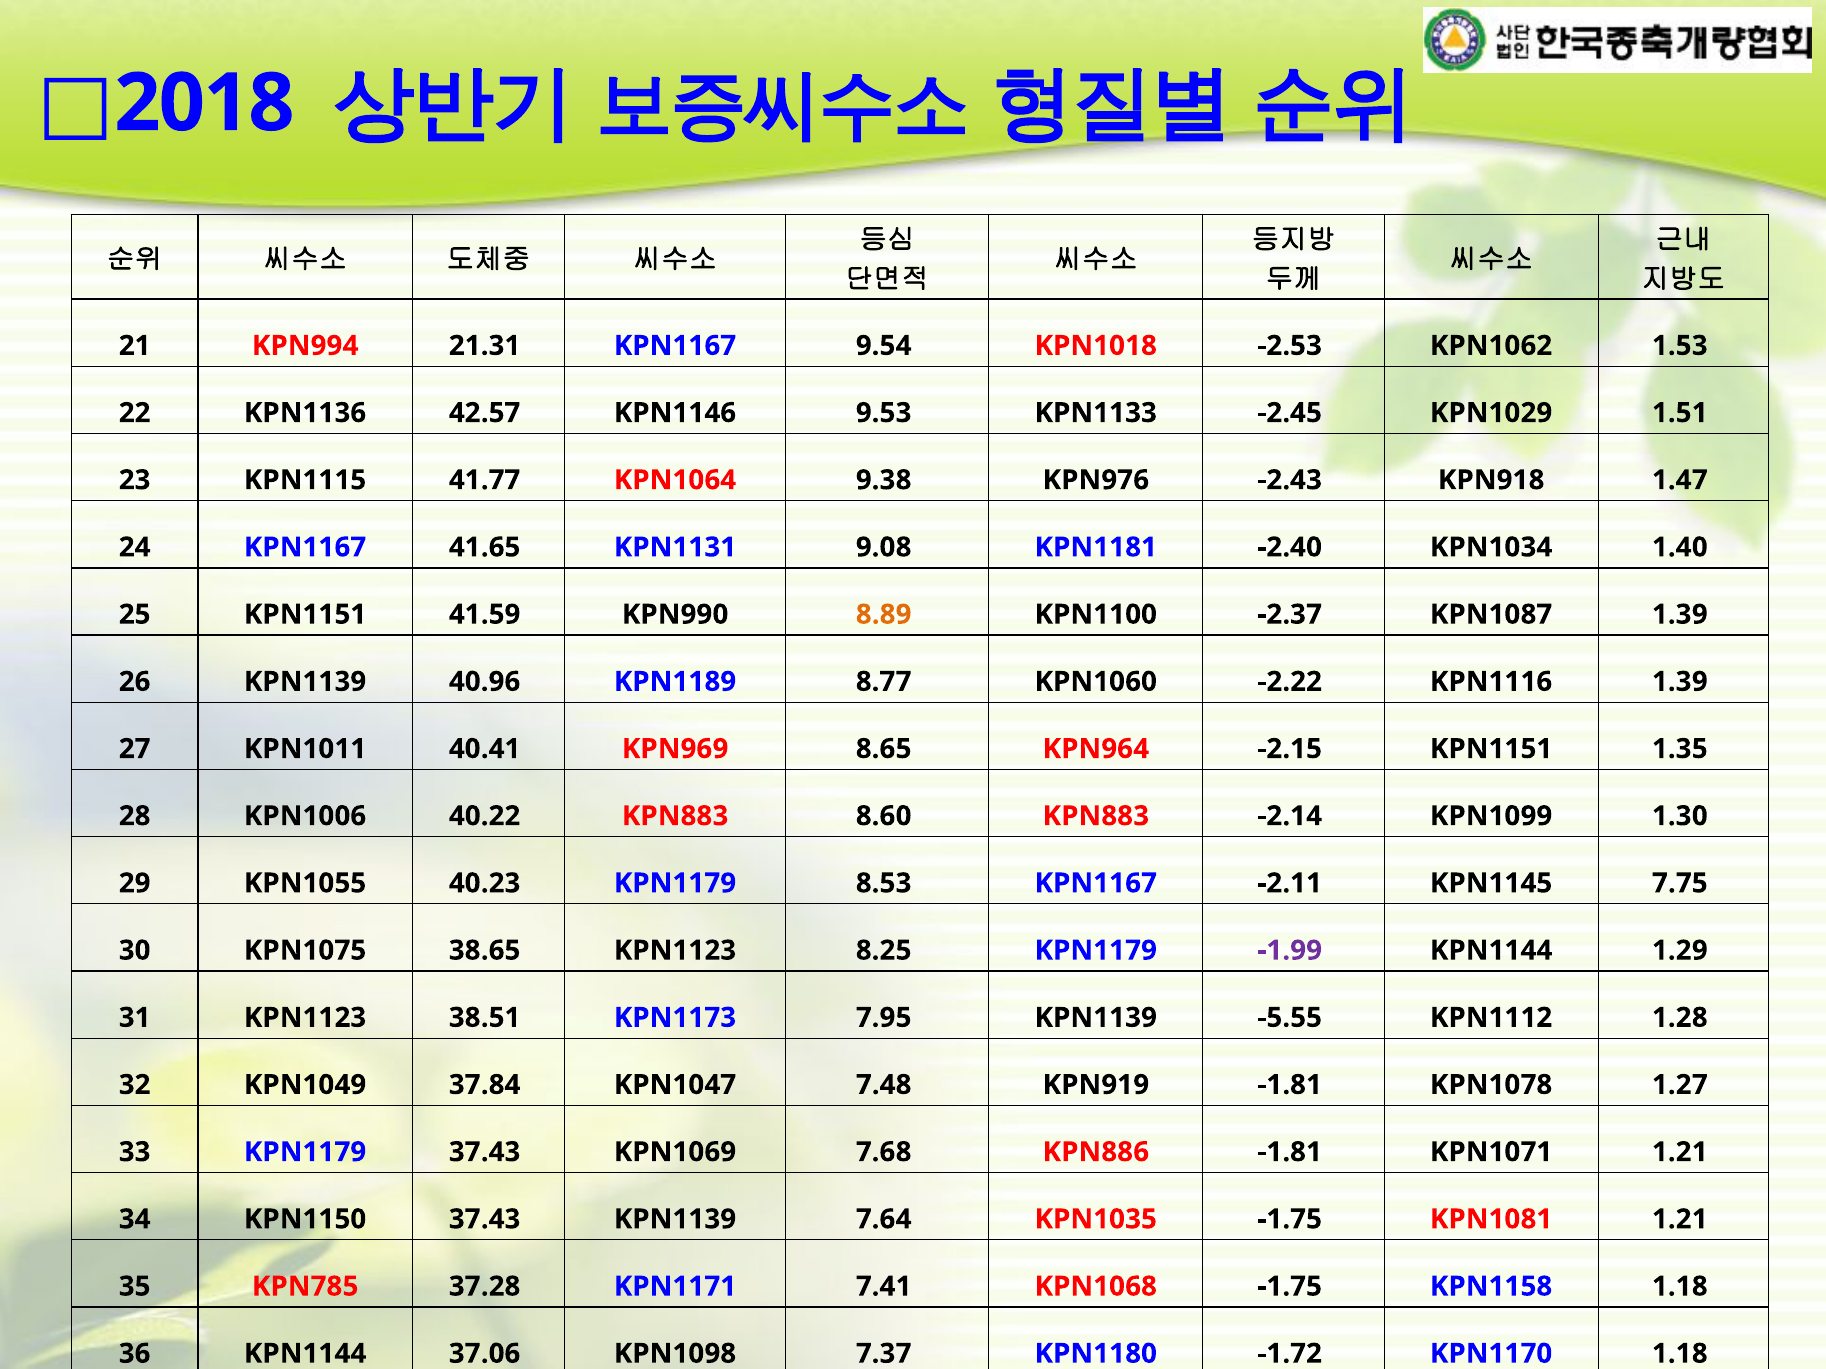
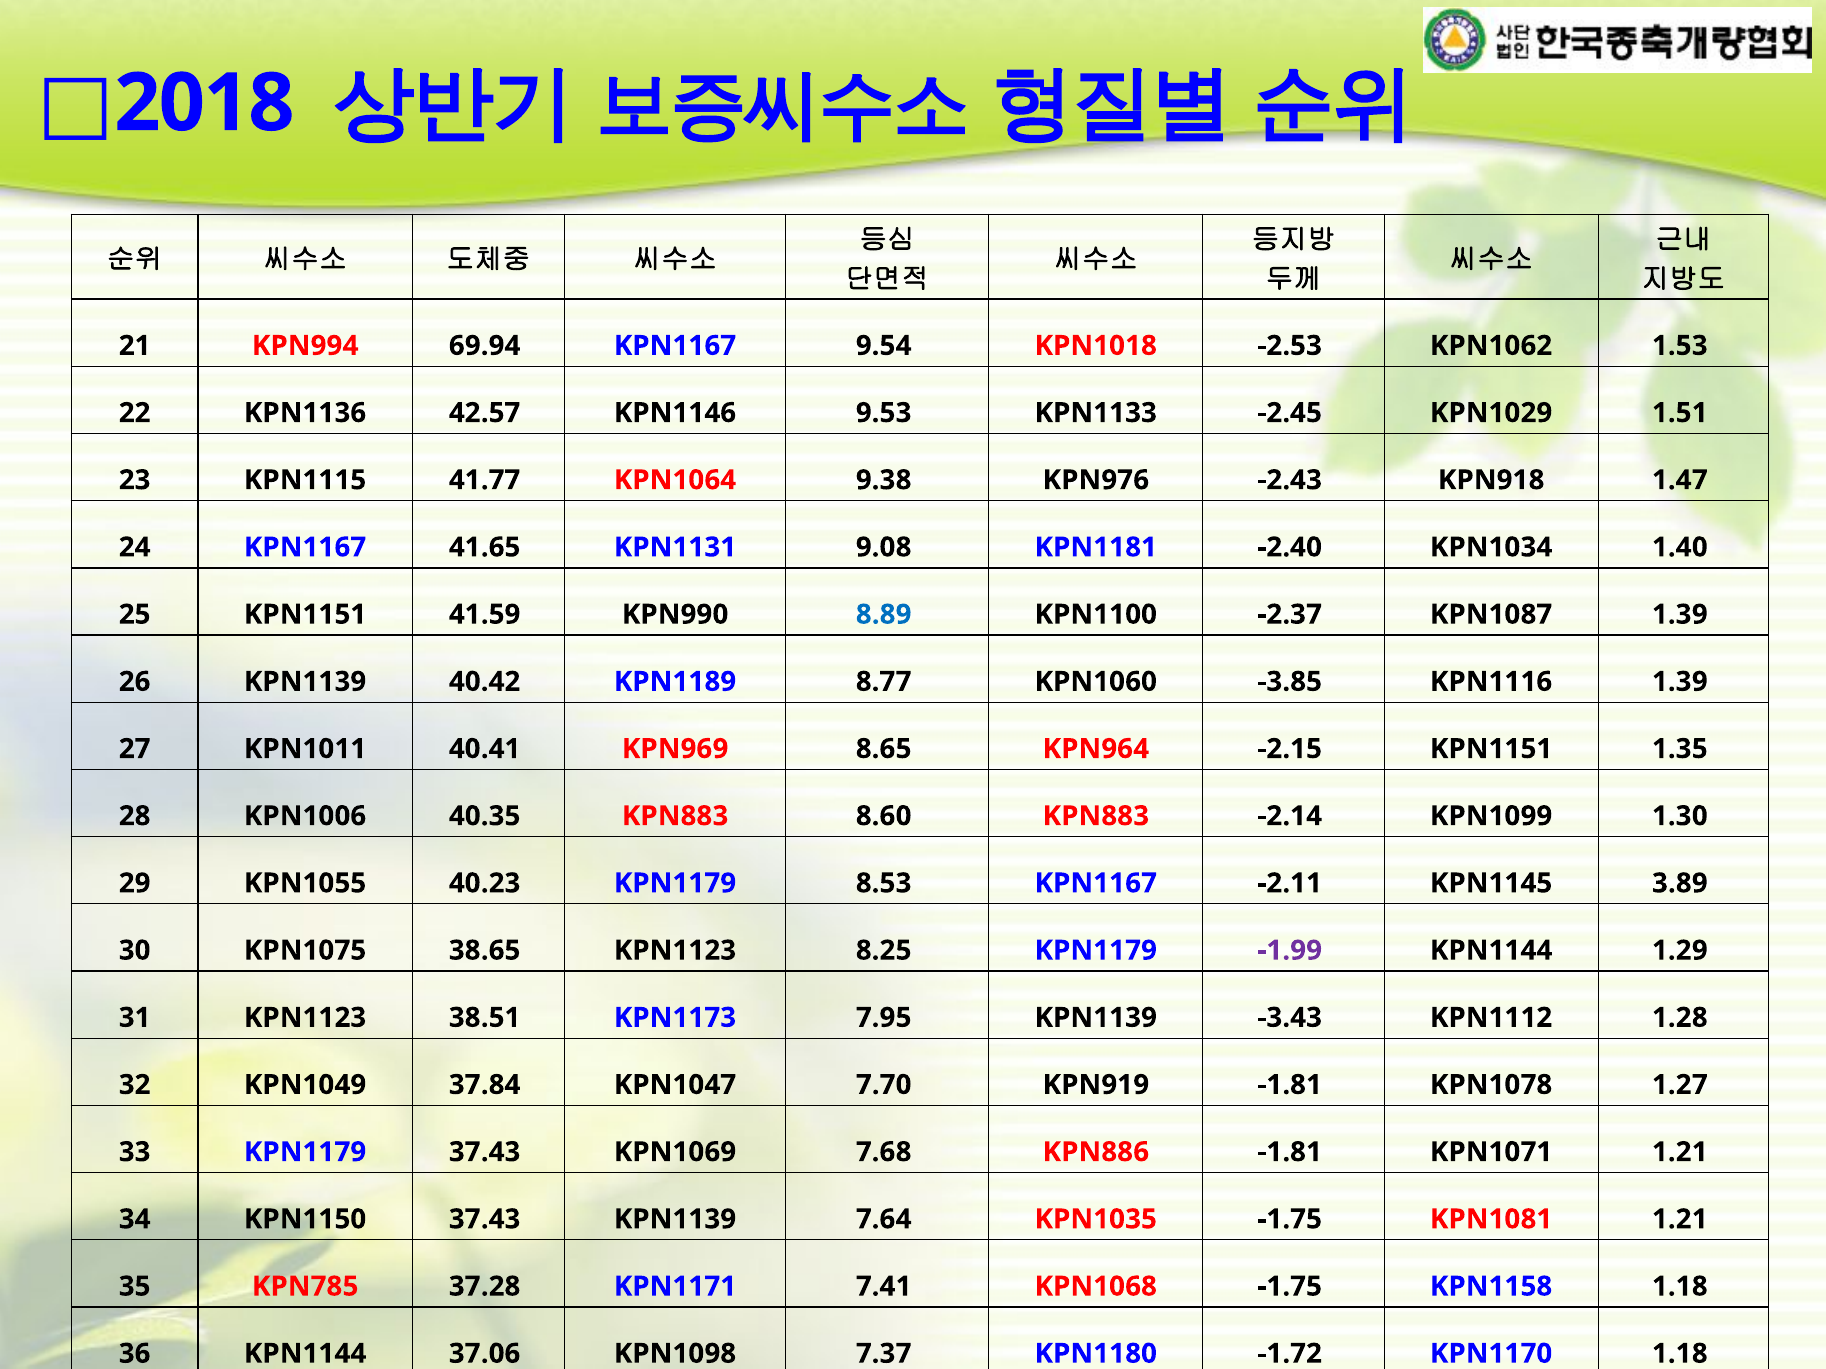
21.31: 21.31 -> 69.94
8.89 colour: orange -> blue
40.96: 40.96 -> 40.42
-2.22: -2.22 -> -3.85
40.22: 40.22 -> 40.35
7.75: 7.75 -> 3.89
-5.55: -5.55 -> -3.43
7.48: 7.48 -> 7.70
